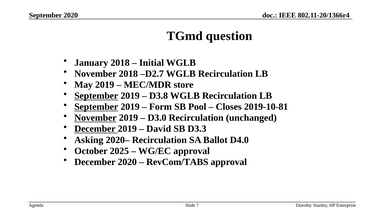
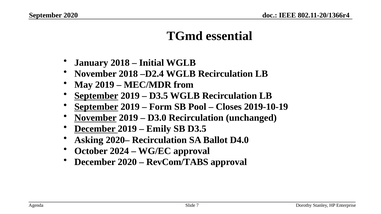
question: question -> essential
D2.7: D2.7 -> D2.4
store: store -> from
D3.8 at (159, 96): D3.8 -> D3.5
2019-10-81: 2019-10-81 -> 2019-10-19
David: David -> Emily
SB D3.3: D3.3 -> D3.5
2025: 2025 -> 2024
